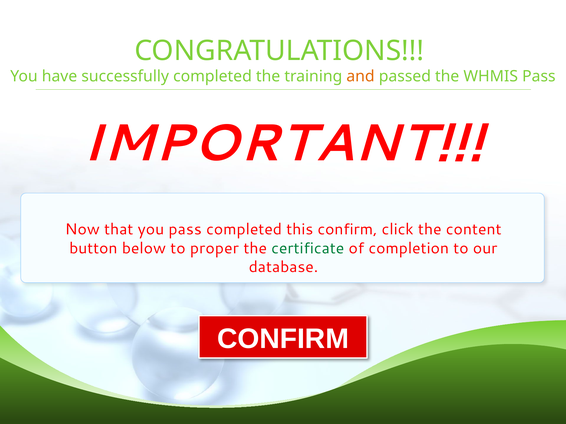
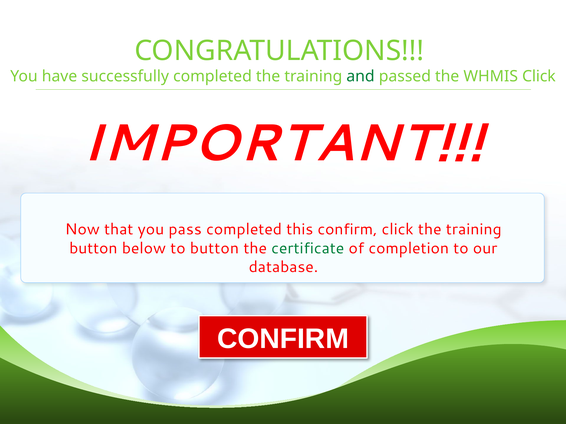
and colour: orange -> green
WHMIS Pass: Pass -> Click
click the content: content -> training
to proper: proper -> button
